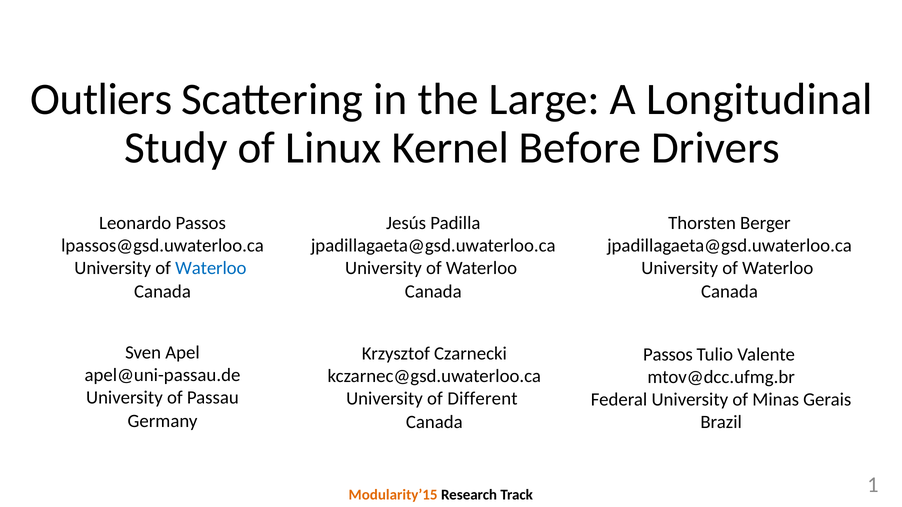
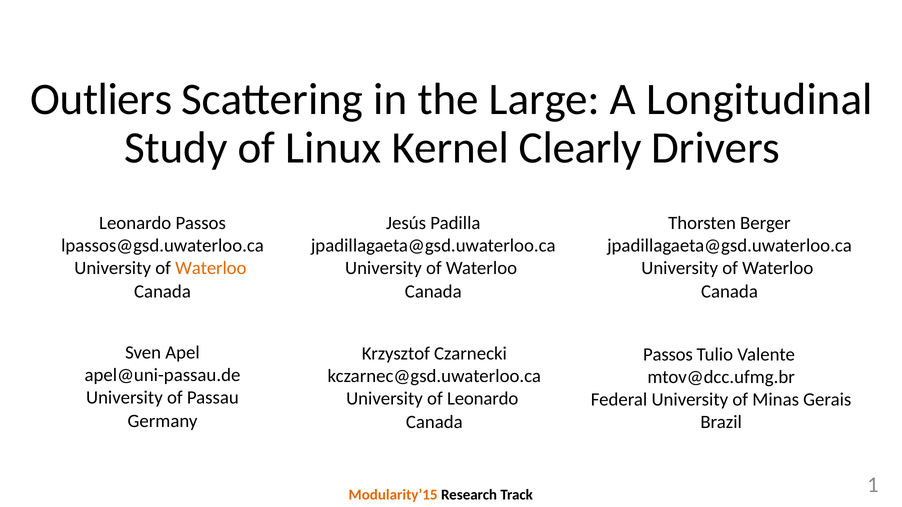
Before: Before -> Clearly
Waterloo at (211, 268) colour: blue -> orange
of Different: Different -> Leonardo
